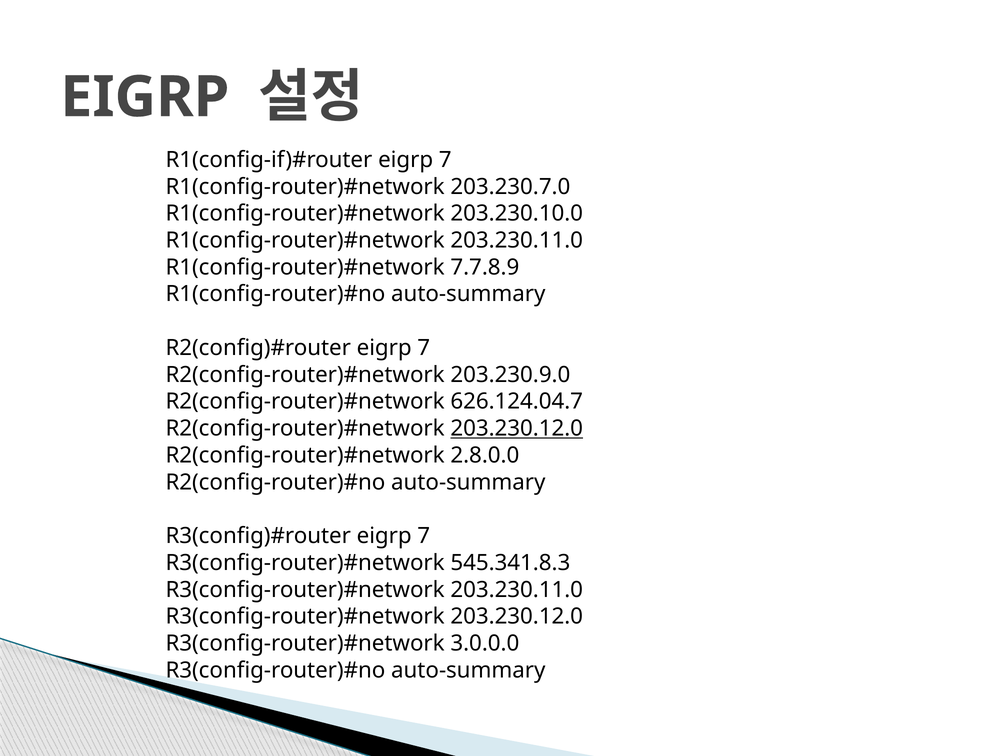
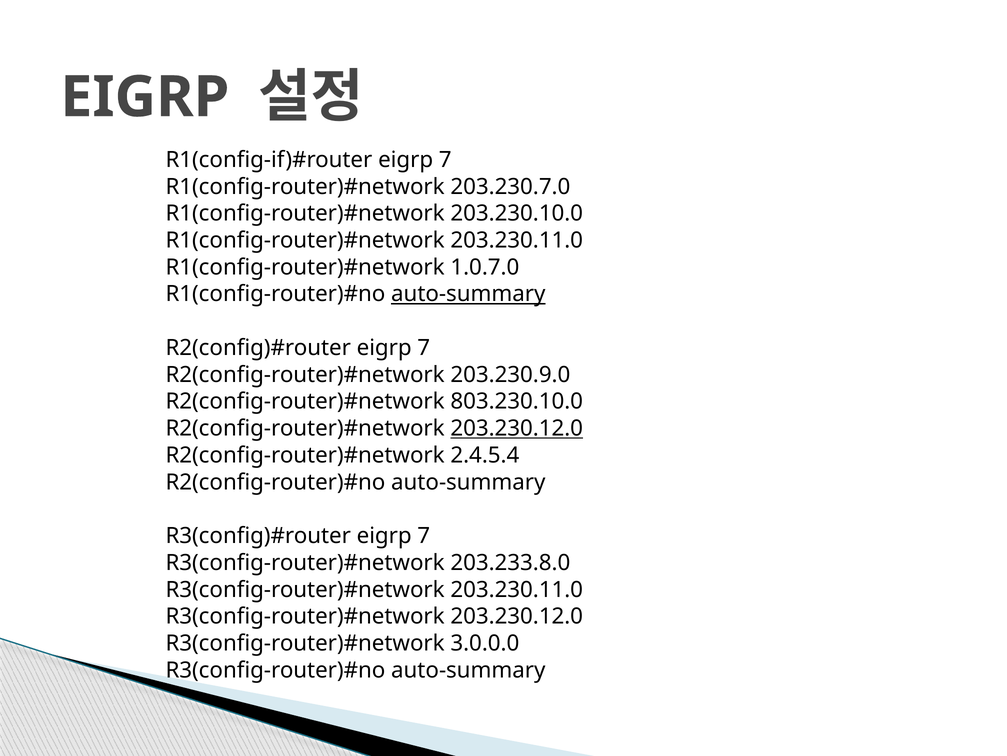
7.7.8.9: 7.7.8.9 -> 1.0.7.0
auto-summary at (468, 294) underline: none -> present
626.124.04.7: 626.124.04.7 -> 803.230.10.0
2.8.0.0: 2.8.0.0 -> 2.4.5.4
545.341.8.3: 545.341.8.3 -> 203.233.8.0
